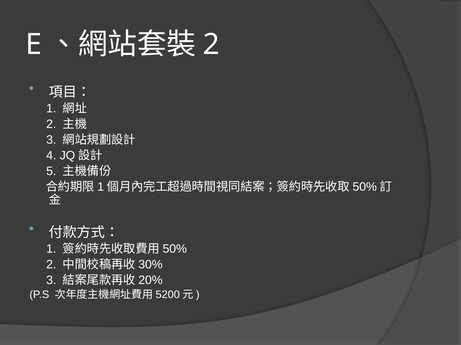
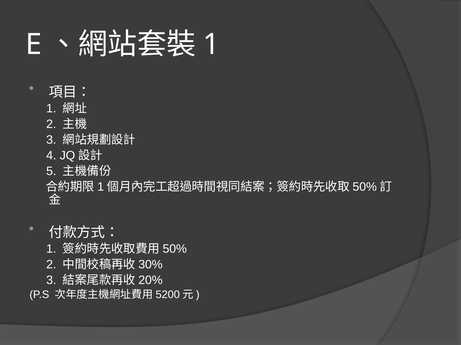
2 at (211, 45): 2 -> 1
